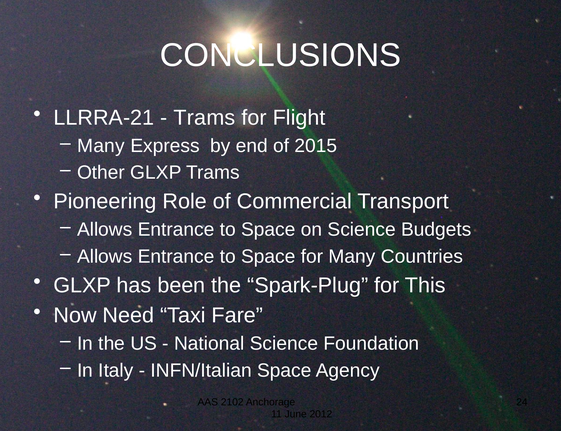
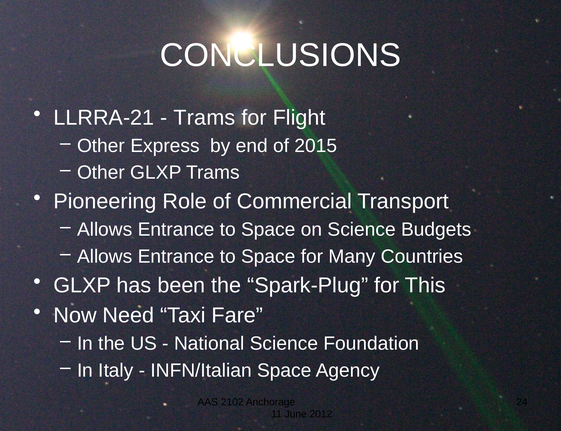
Many at (101, 146): Many -> Other
